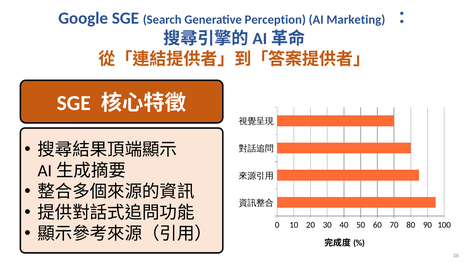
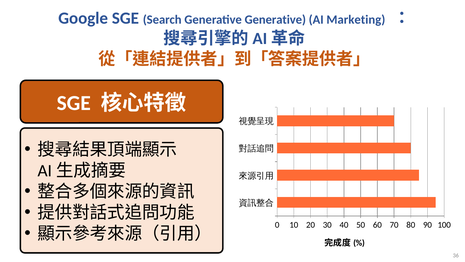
Generative Perception: Perception -> Generative
